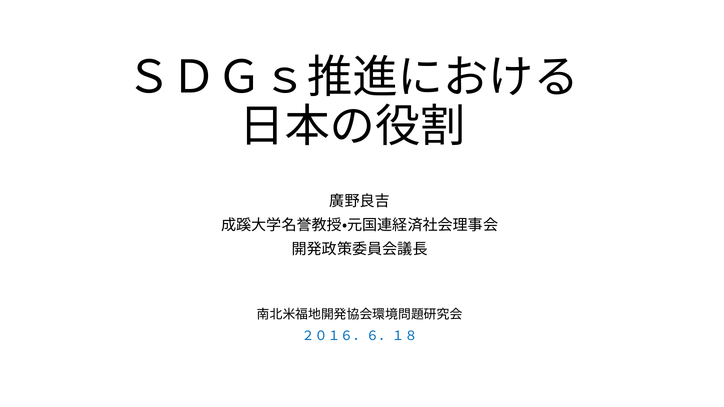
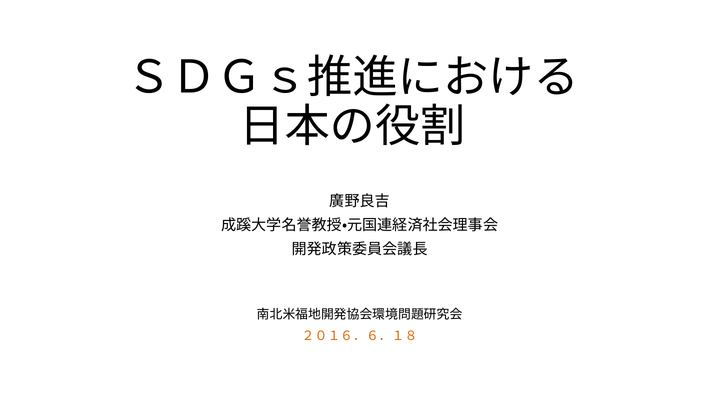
２０１６．６．１８ colour: blue -> orange
